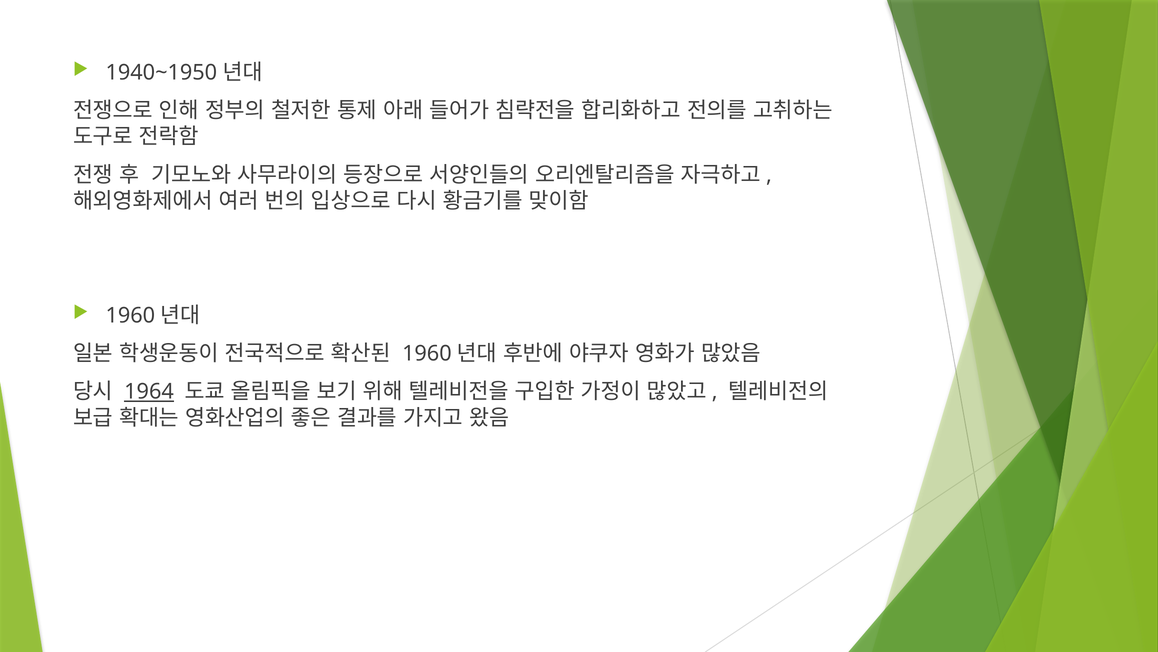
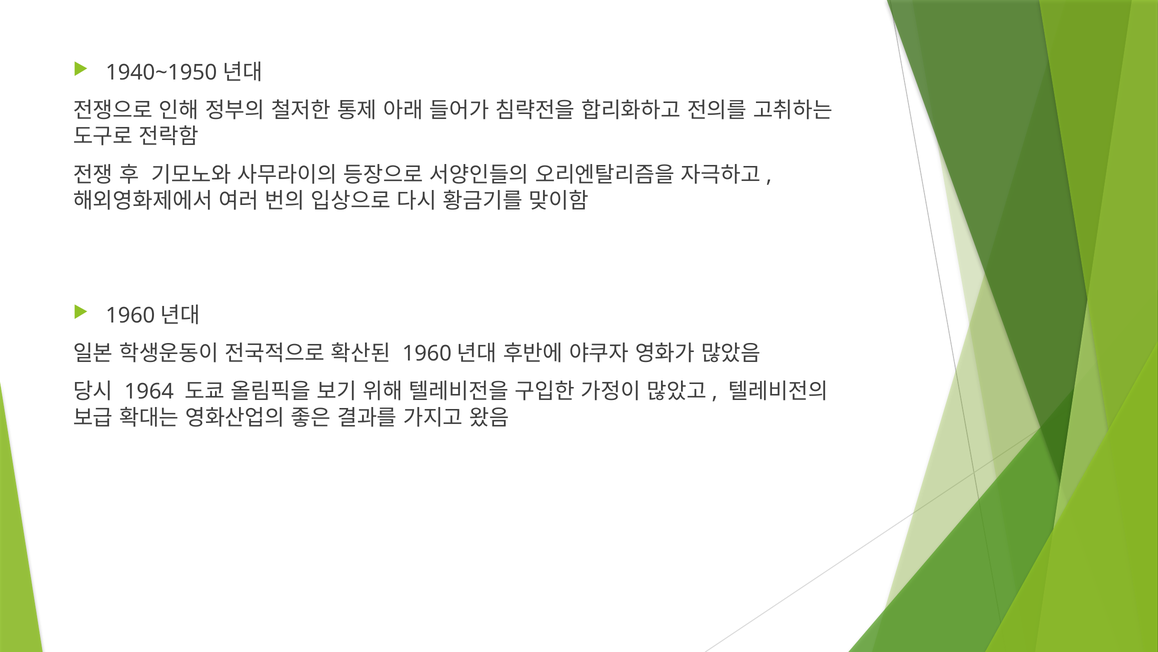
1964 underline: present -> none
